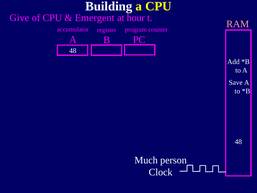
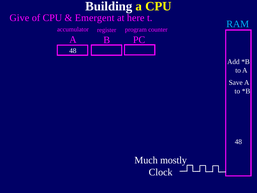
hour: hour -> here
RAM colour: pink -> light blue
person: person -> mostly
